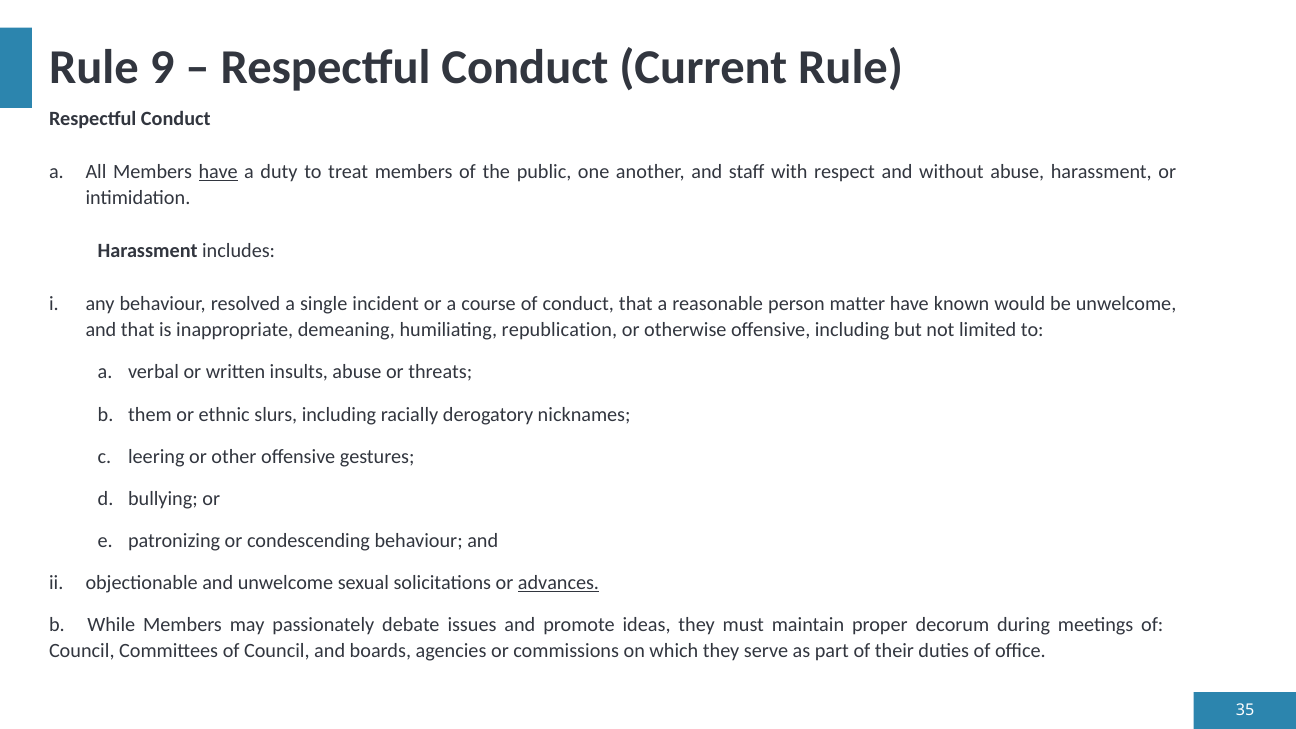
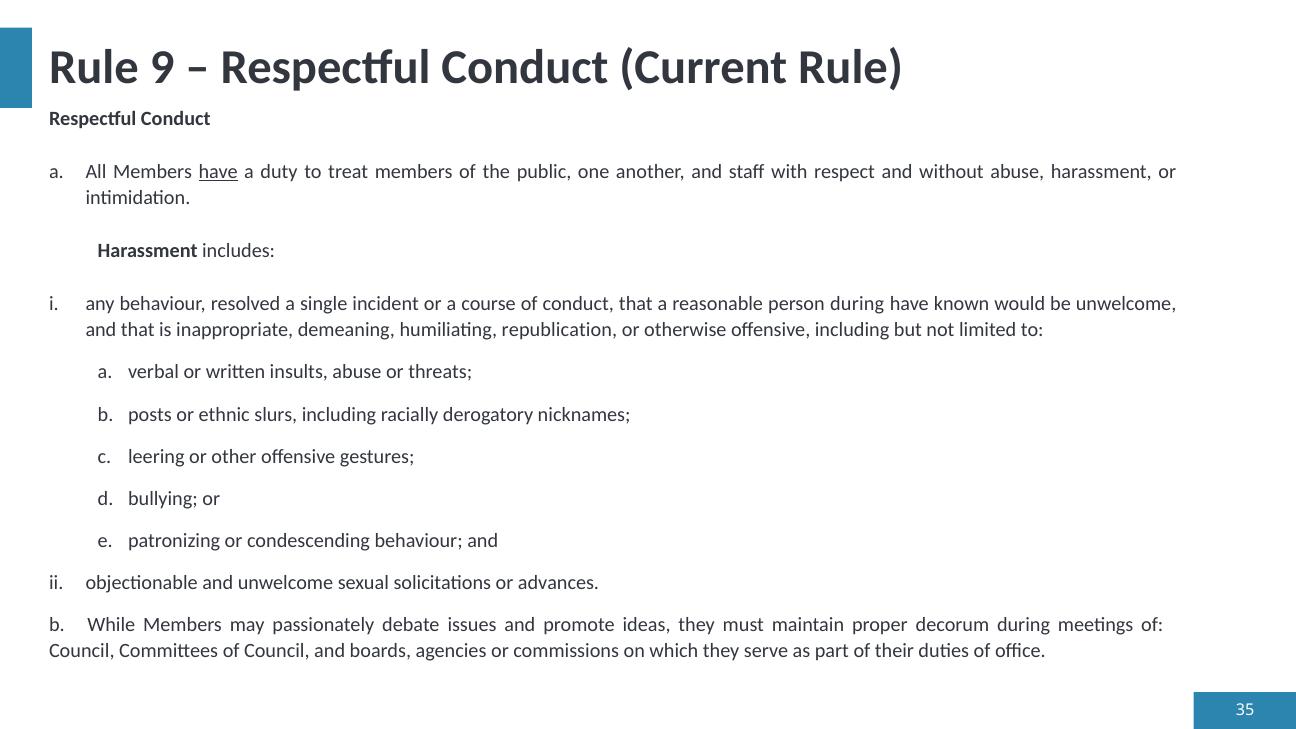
person matter: matter -> during
them: them -> posts
advances underline: present -> none
